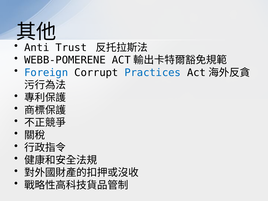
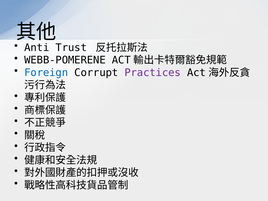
Practices colour: blue -> purple
